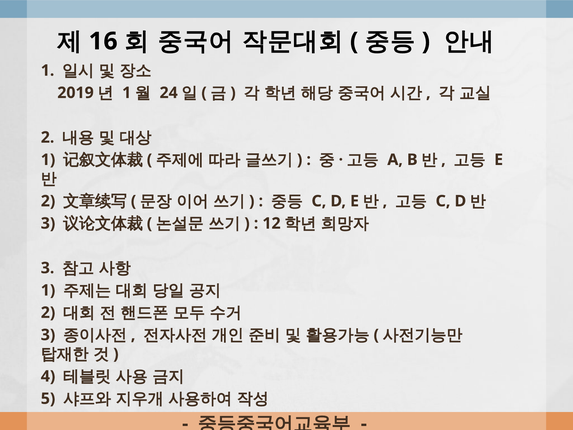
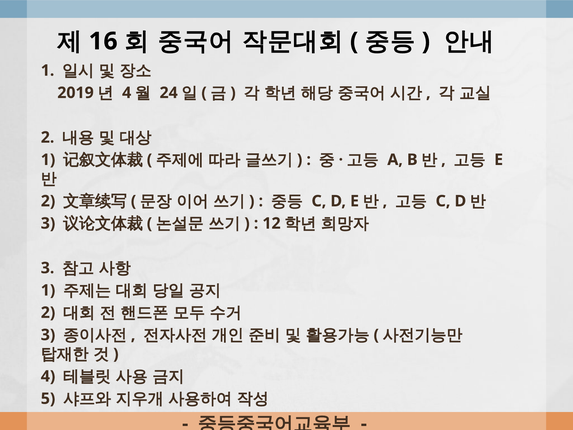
1 at (127, 93): 1 -> 4
